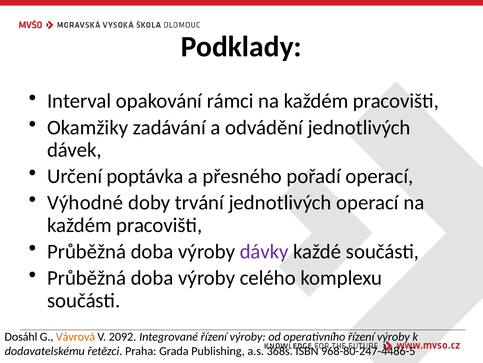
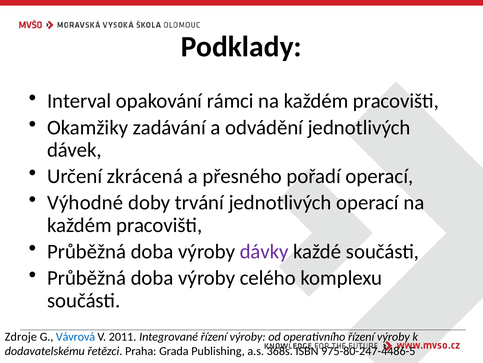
poptávka: poptávka -> zkrácená
Dosáhl: Dosáhl -> Zdroje
Vávrová colour: orange -> blue
2092: 2092 -> 2011
968-80-247-4486-5: 968-80-247-4486-5 -> 975-80-247-4486-5
